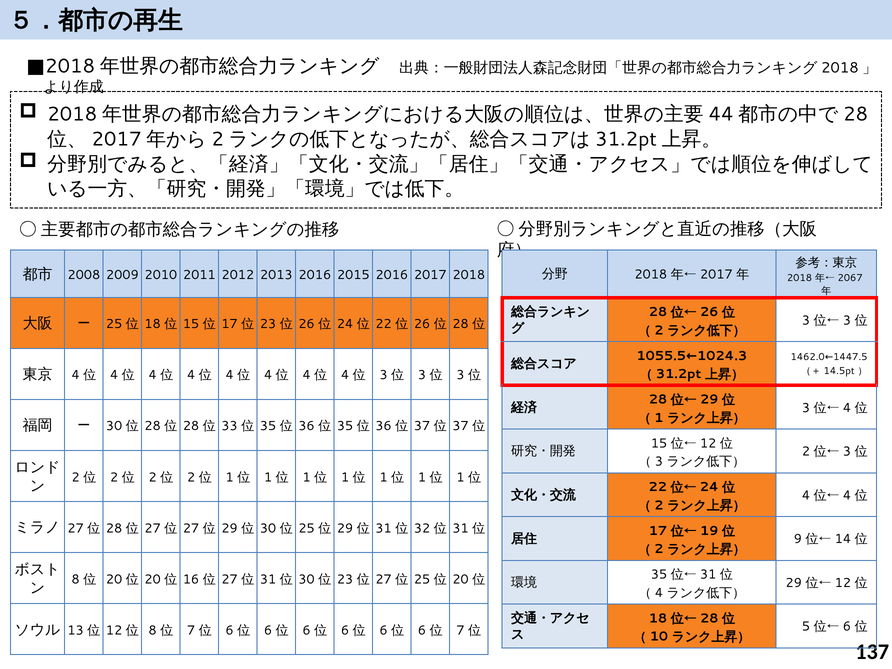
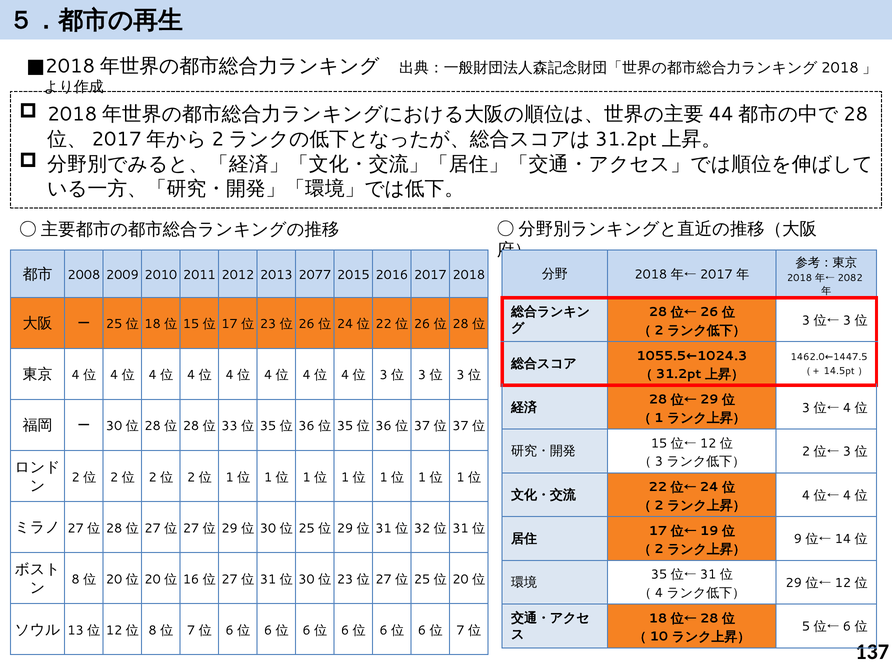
2013 2016: 2016 -> 2077
2067: 2067 -> 2082
